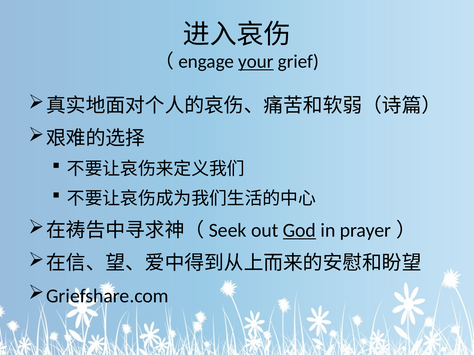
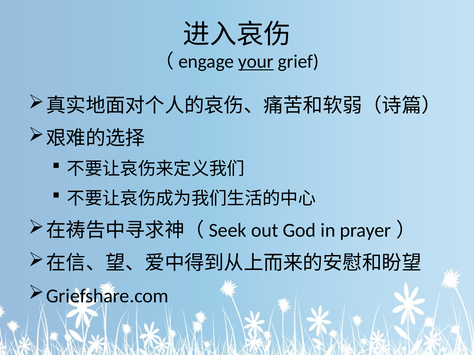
God underline: present -> none
